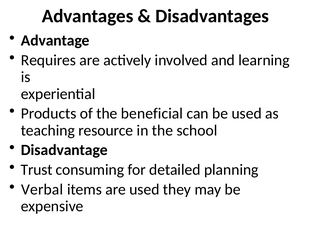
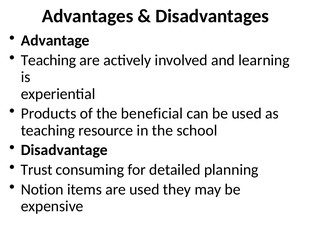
Requires at (48, 60): Requires -> Teaching
Verbal: Verbal -> Notion
